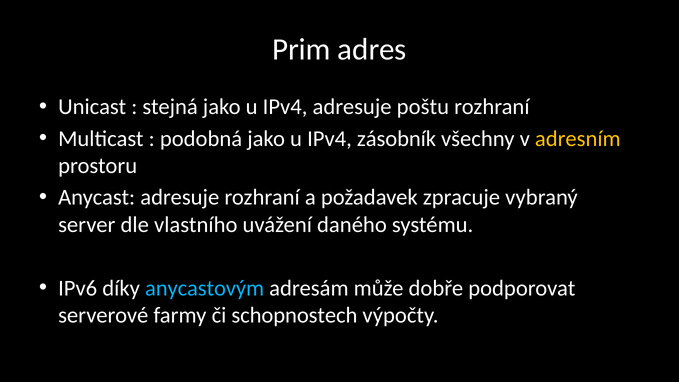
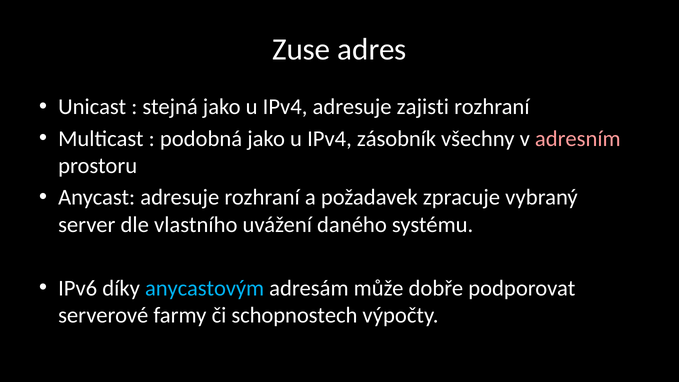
Prim: Prim -> Zuse
poštu: poštu -> zajisti
adresním colour: yellow -> pink
